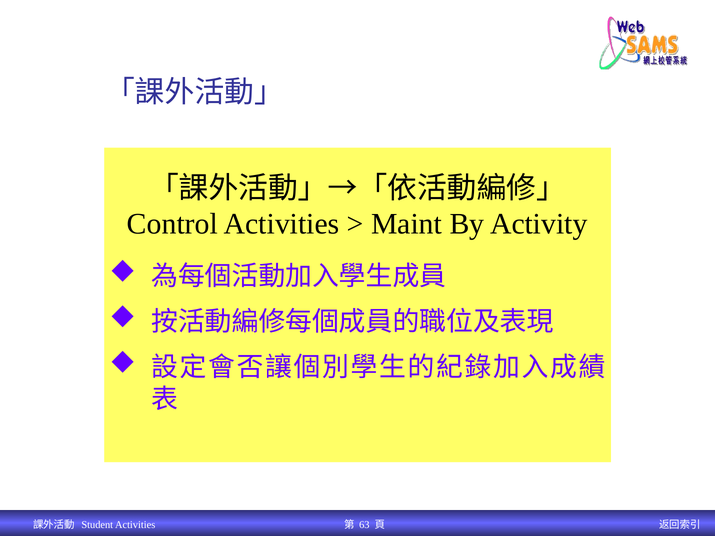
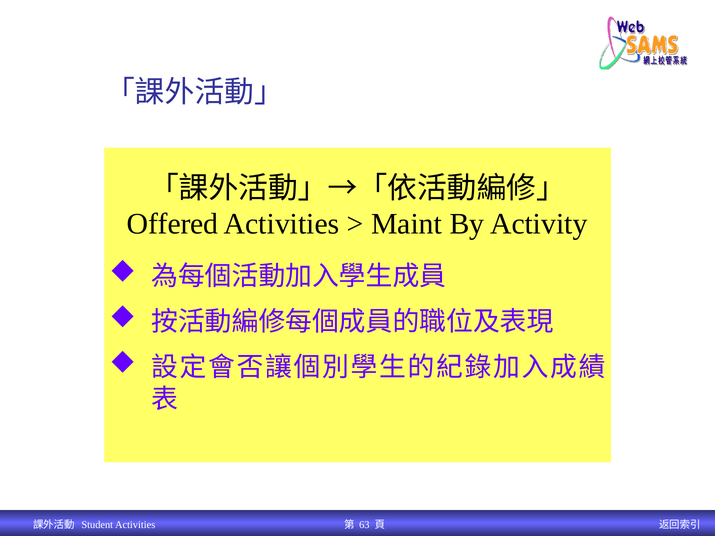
Control: Control -> Offered
